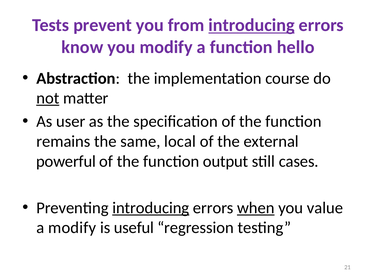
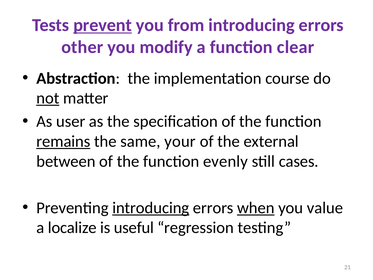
prevent underline: none -> present
introducing at (252, 25) underline: present -> none
know: know -> other
hello: hello -> clear
remains underline: none -> present
local: local -> your
powerful: powerful -> between
output: output -> evenly
a modify: modify -> localize
